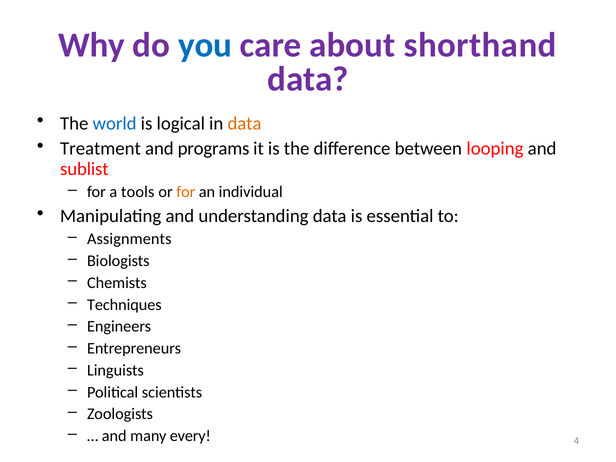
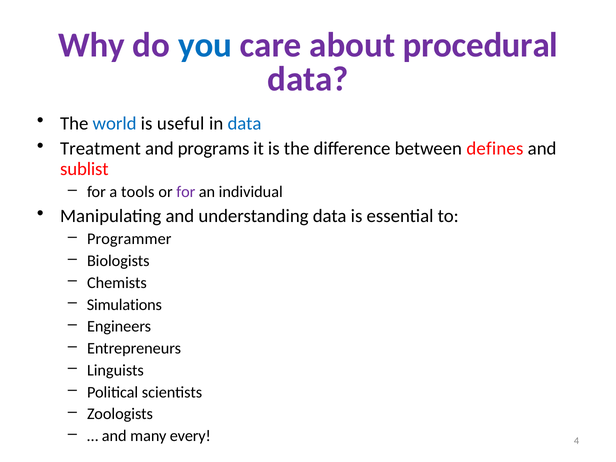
shorthand: shorthand -> procedural
logical: logical -> useful
data at (244, 123) colour: orange -> blue
looping: looping -> defines
for at (186, 192) colour: orange -> purple
Assignments: Assignments -> Programmer
Techniques: Techniques -> Simulations
